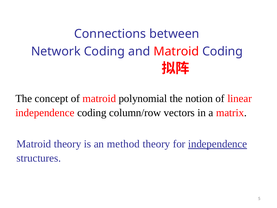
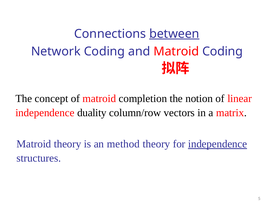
between underline: none -> present
polynomial: polynomial -> completion
independence coding: coding -> duality
